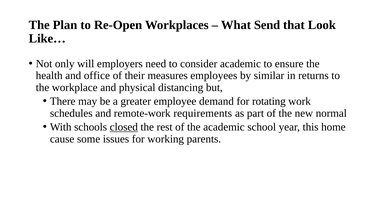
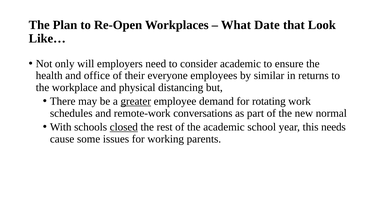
Send: Send -> Date
measures: measures -> everyone
greater underline: none -> present
requirements: requirements -> conversations
home: home -> needs
